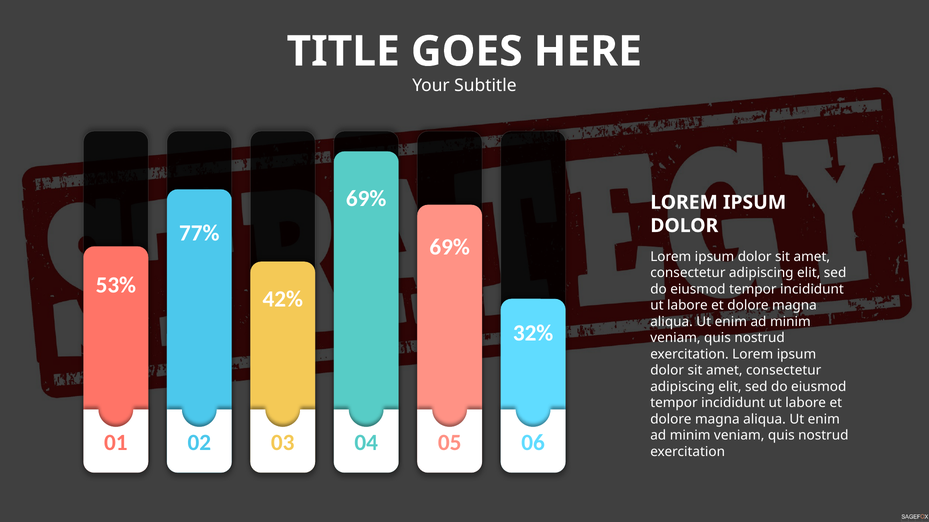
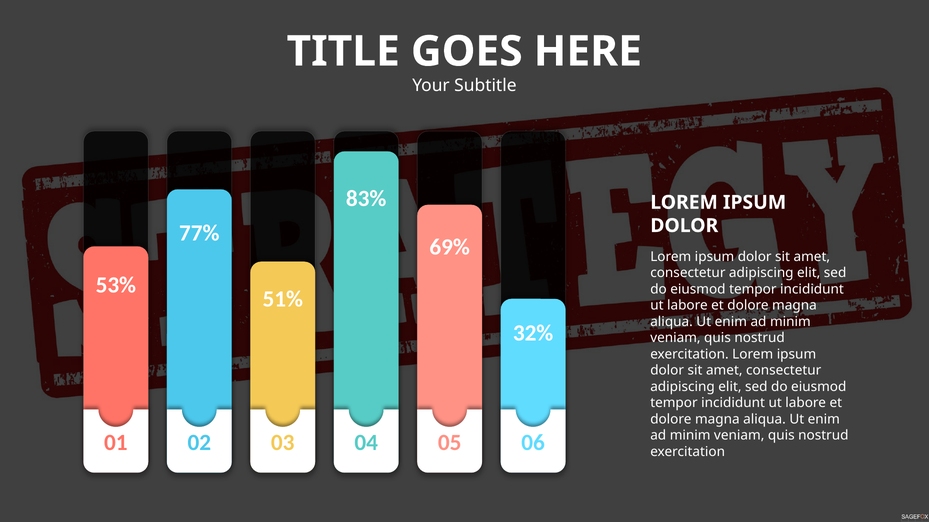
69% at (366, 199): 69% -> 83%
42%: 42% -> 51%
